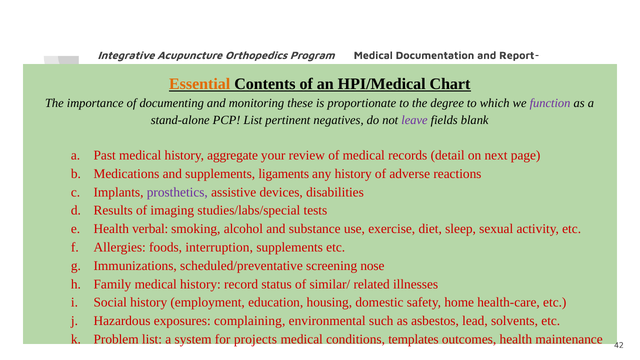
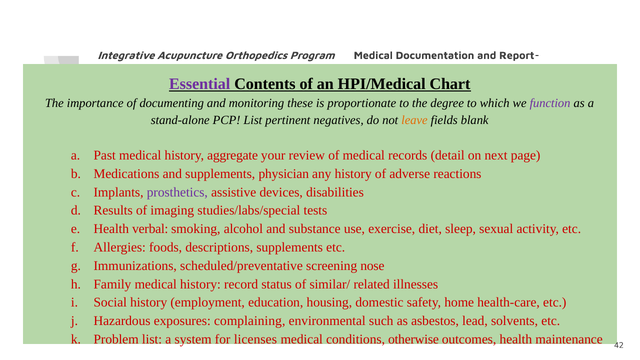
Essential colour: orange -> purple
leave colour: purple -> orange
ligaments: ligaments -> physician
interruption: interruption -> descriptions
projects: projects -> licenses
templates: templates -> otherwise
